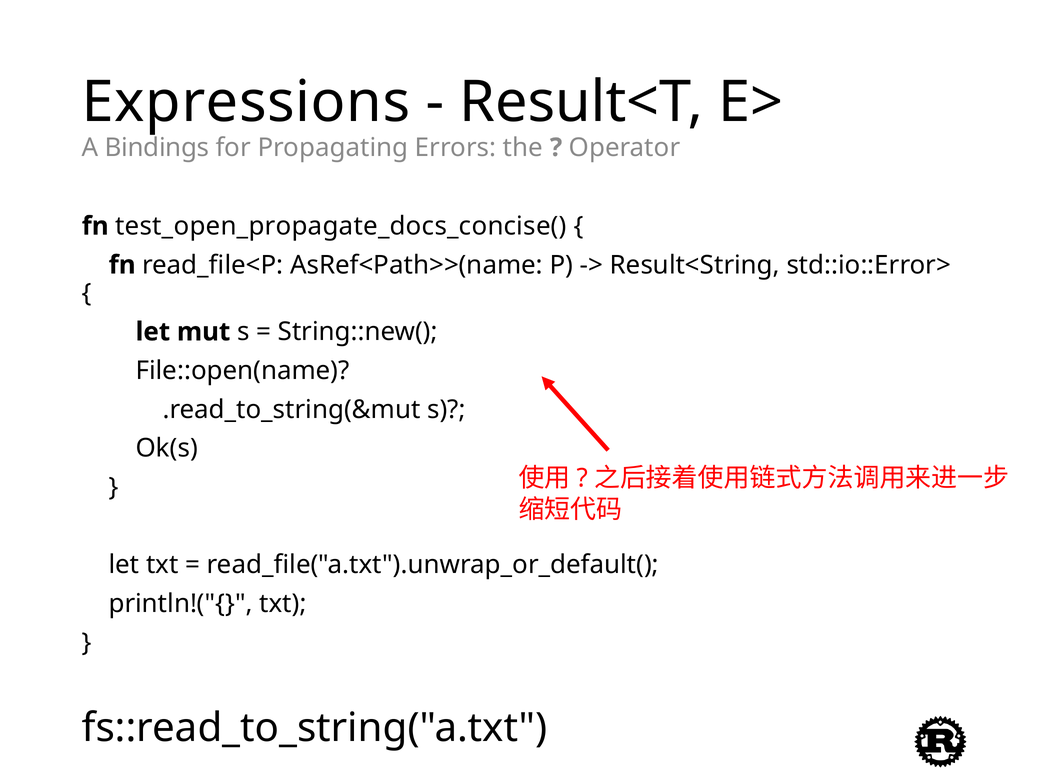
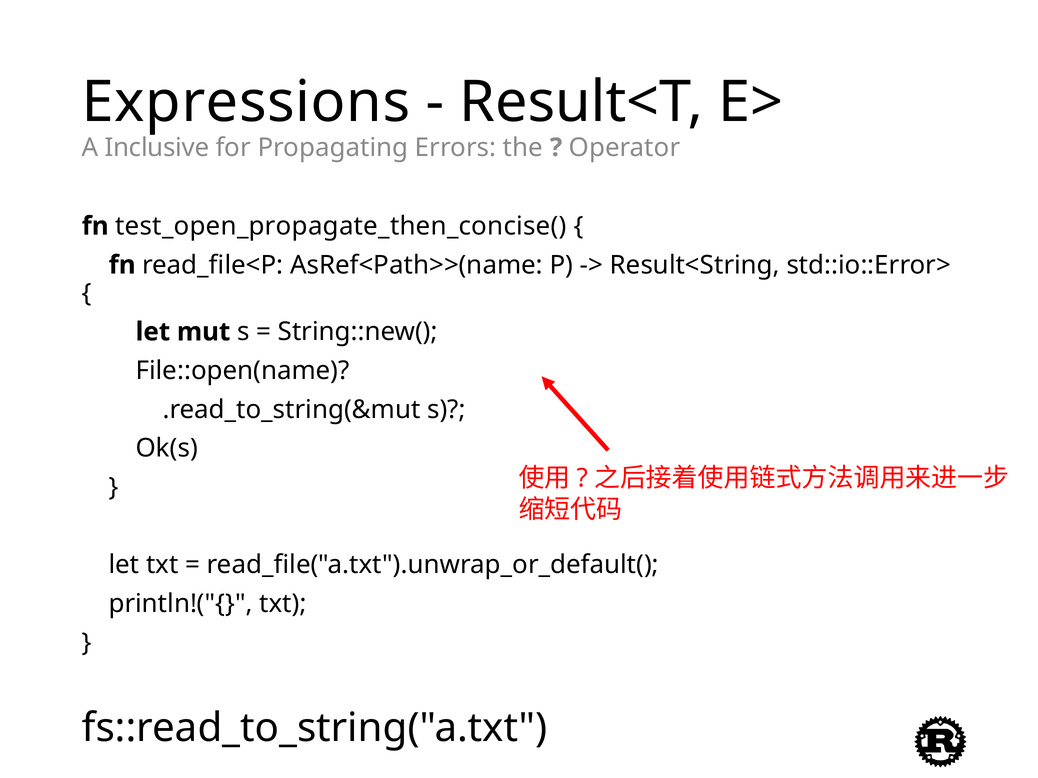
Bindings: Bindings -> Inclusive
test_open_propagate_docs_concise(: test_open_propagate_docs_concise( -> test_open_propagate_then_concise(
